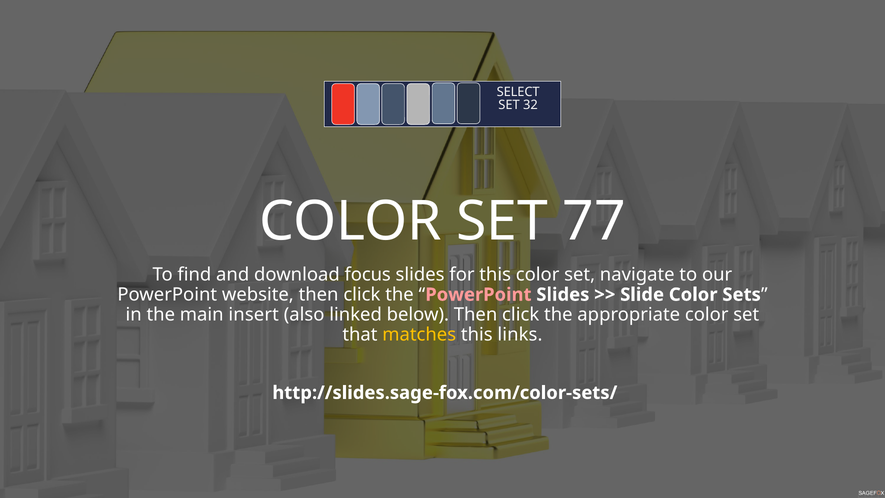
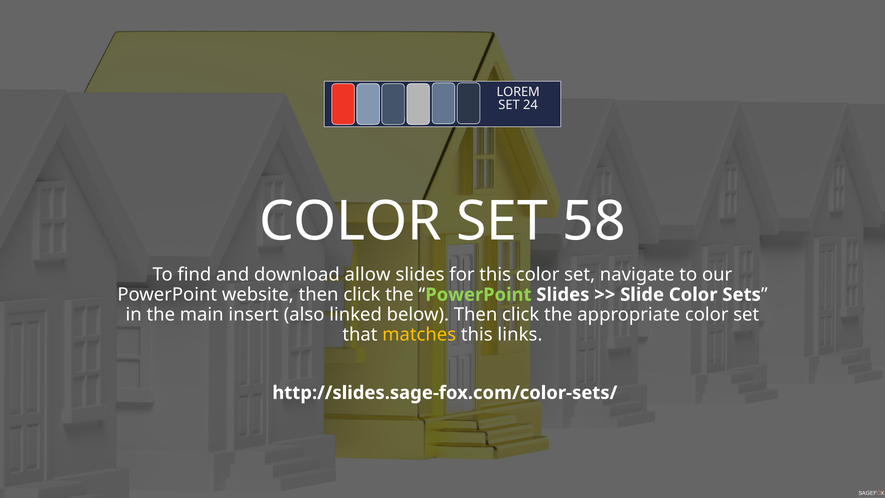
SELECT: SELECT -> LOREM
32: 32 -> 24
77: 77 -> 58
focus: focus -> allow
PowerPoint at (478, 295) colour: pink -> light green
